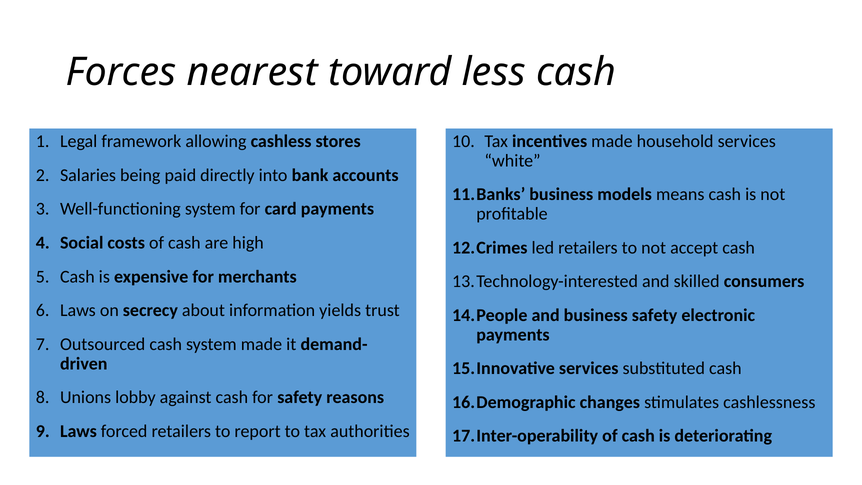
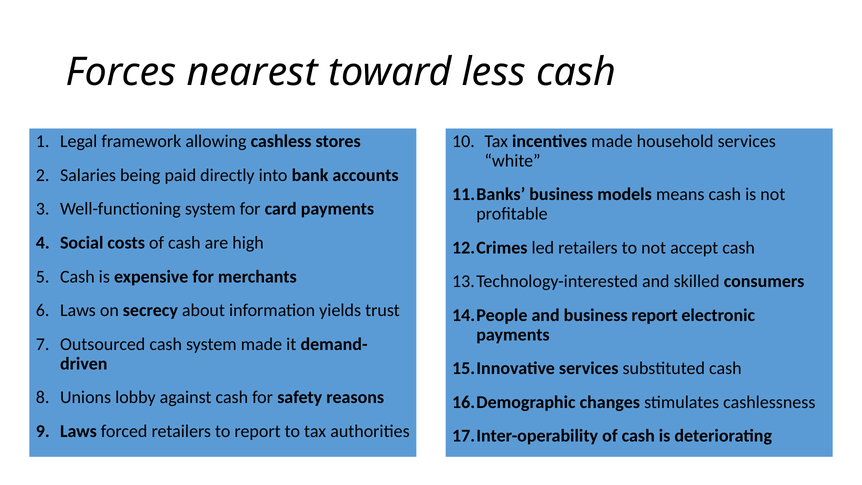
business safety: safety -> report
